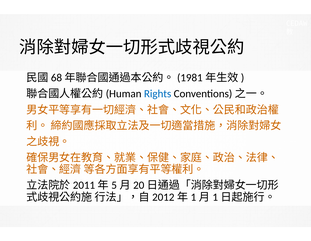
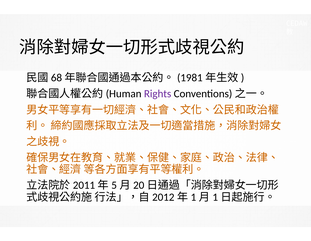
Rights colour: blue -> purple
